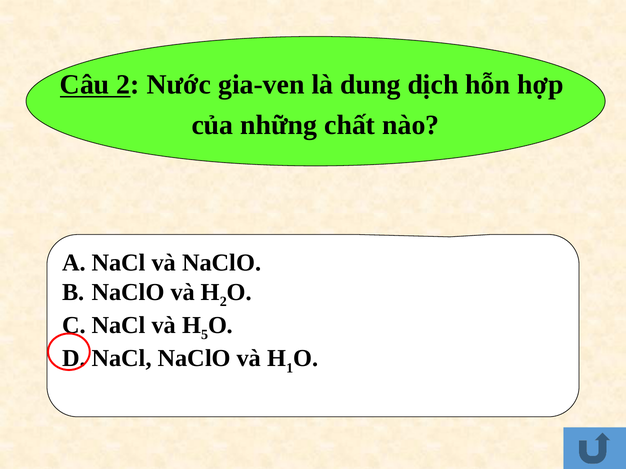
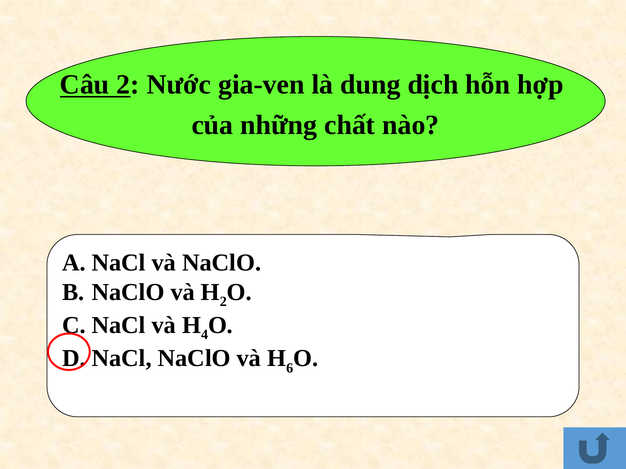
5: 5 -> 4
1: 1 -> 6
